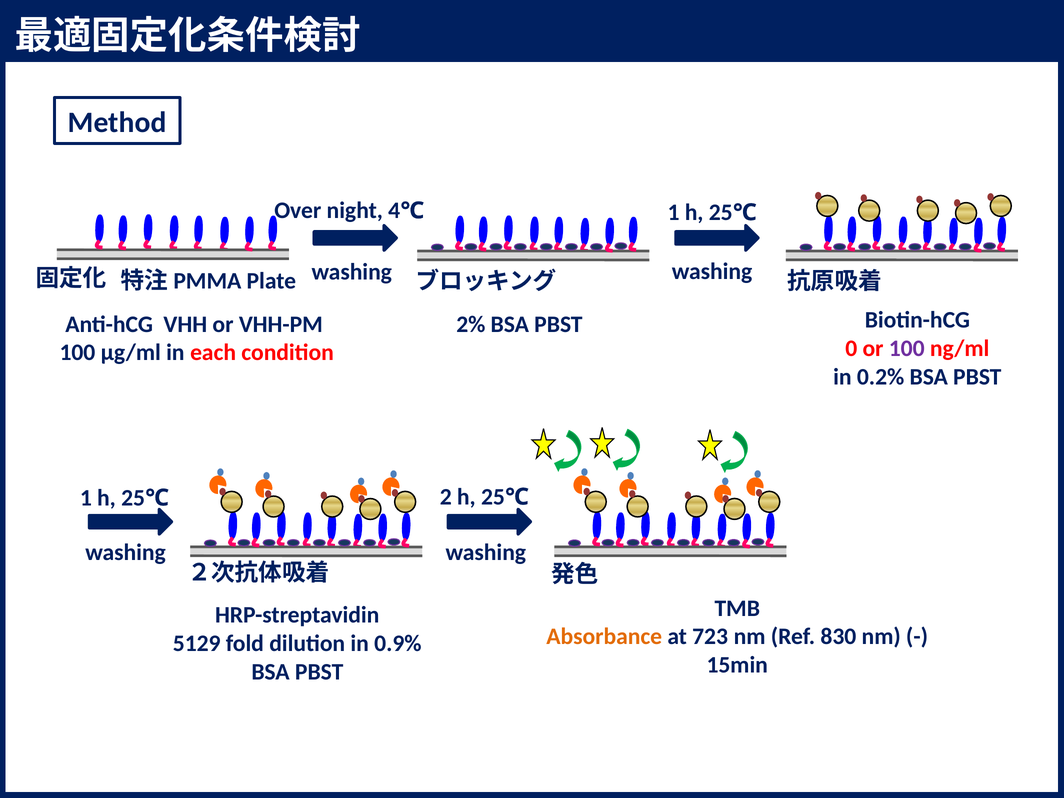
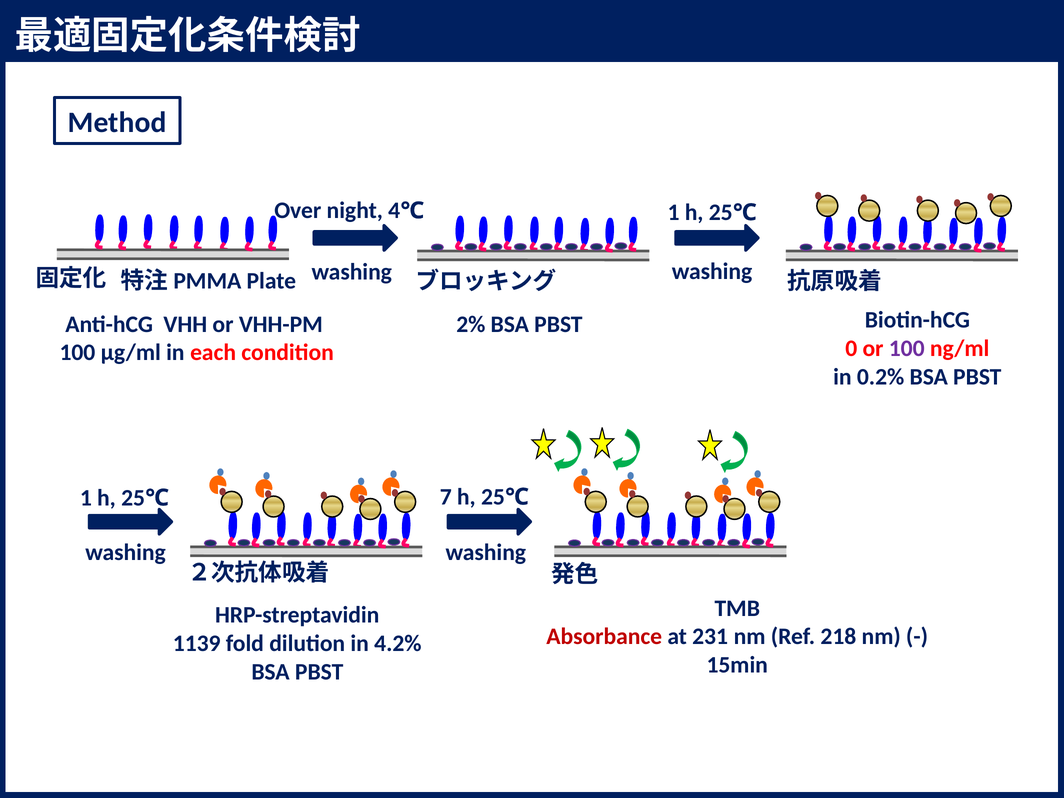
2: 2 -> 7
Absorbance colour: orange -> red
723: 723 -> 231
830: 830 -> 218
5129: 5129 -> 1139
0.9%: 0.9% -> 4.2%
